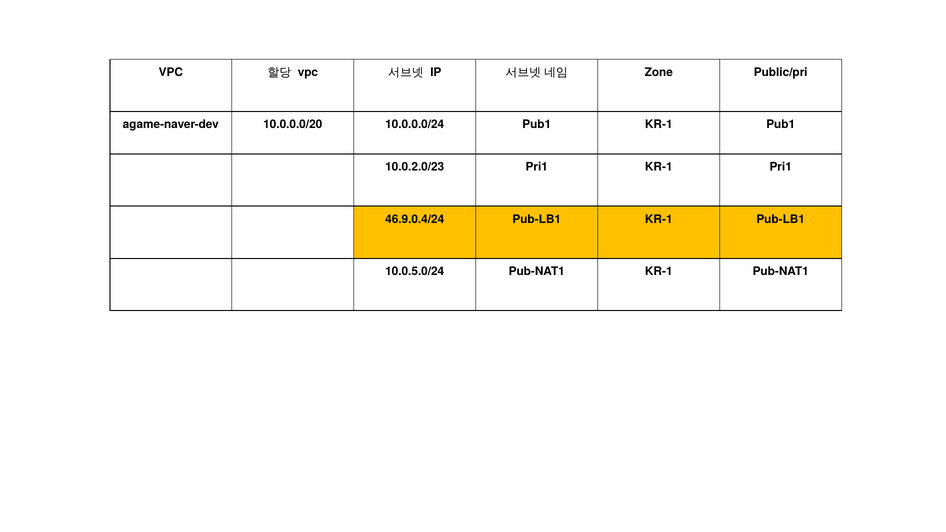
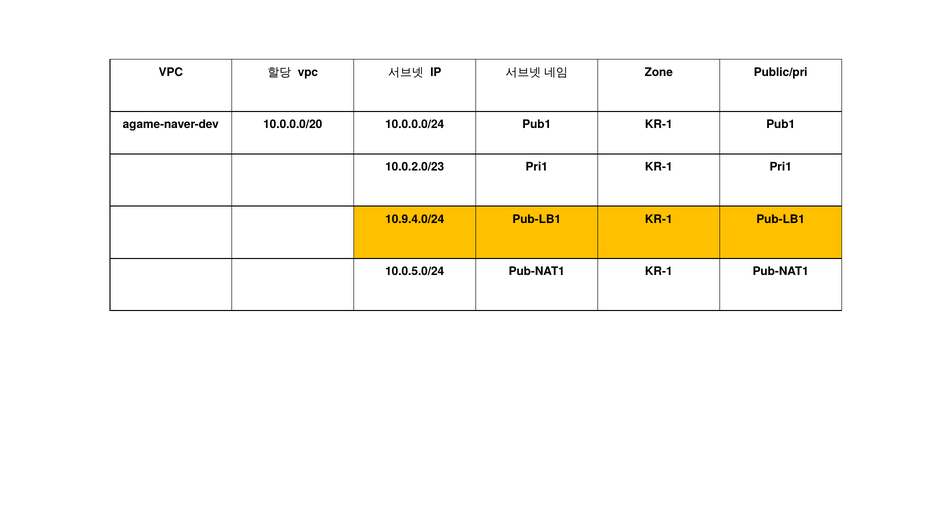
46.9.0.4/24: 46.9.0.4/24 -> 10.9.4.0/24
